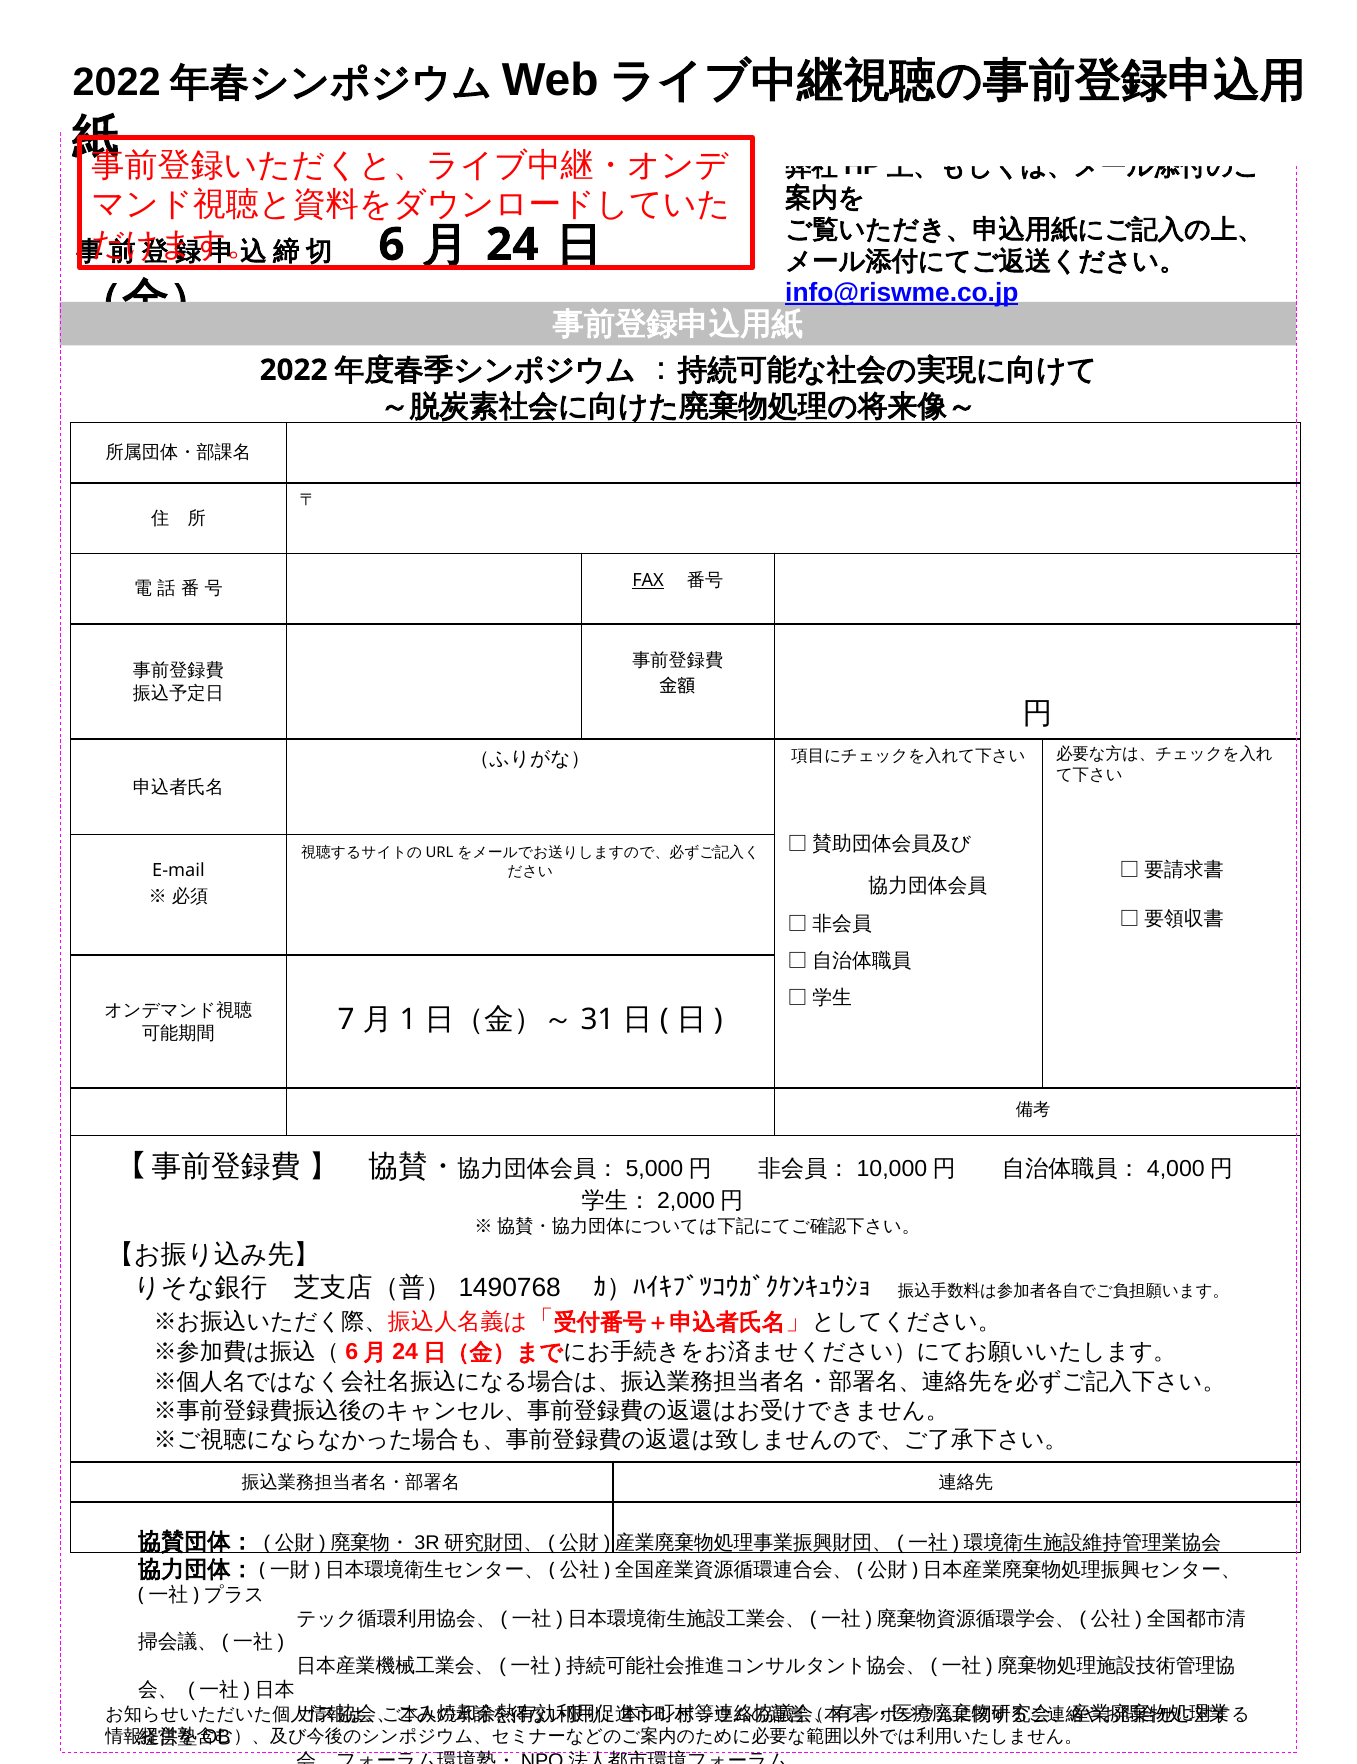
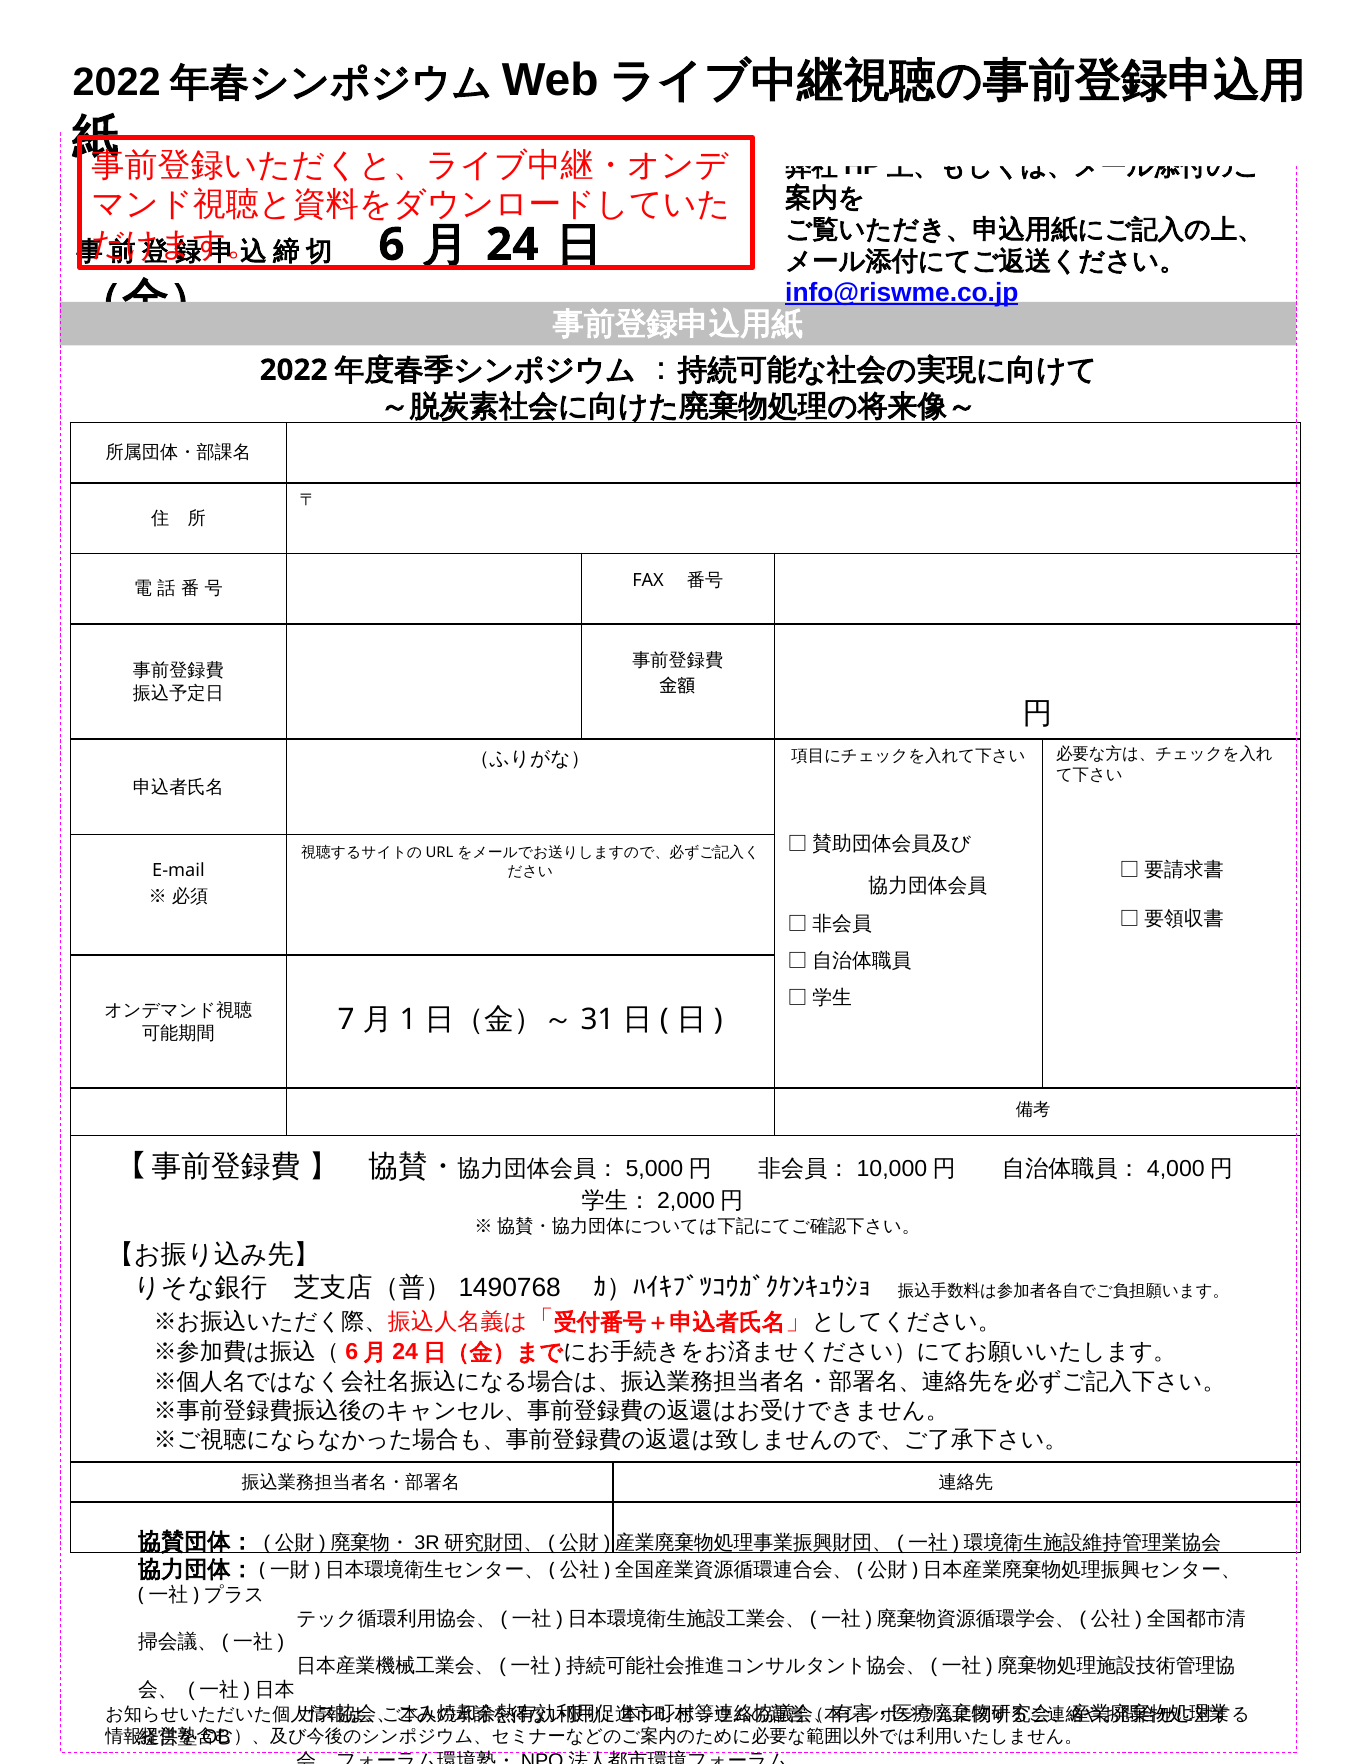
FAX underline: present -> none
